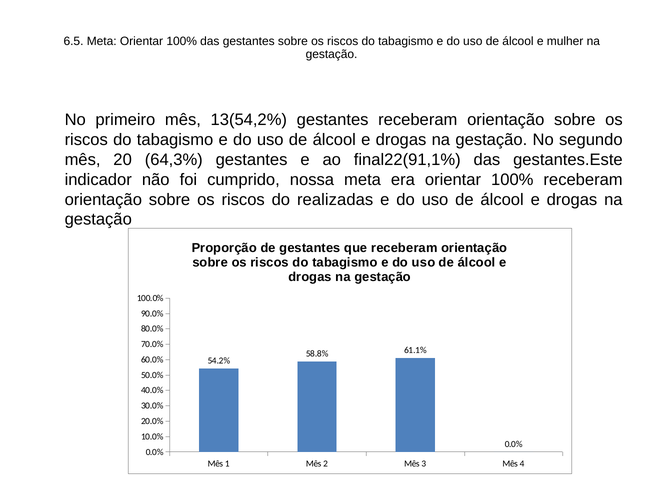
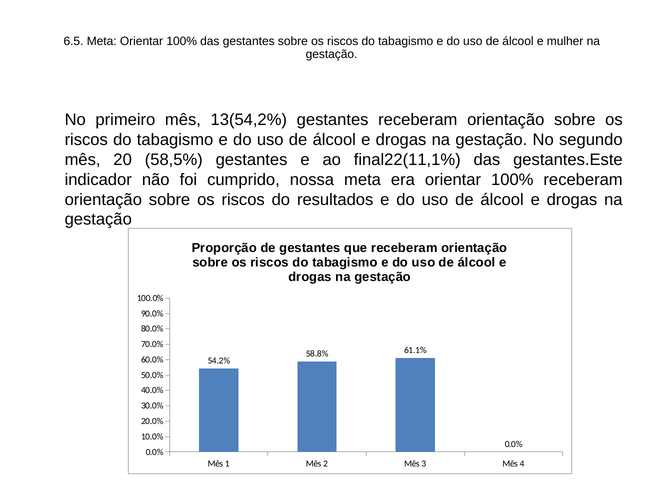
64,3%: 64,3% -> 58,5%
final22(91,1%: final22(91,1% -> final22(11,1%
realizadas: realizadas -> resultados
